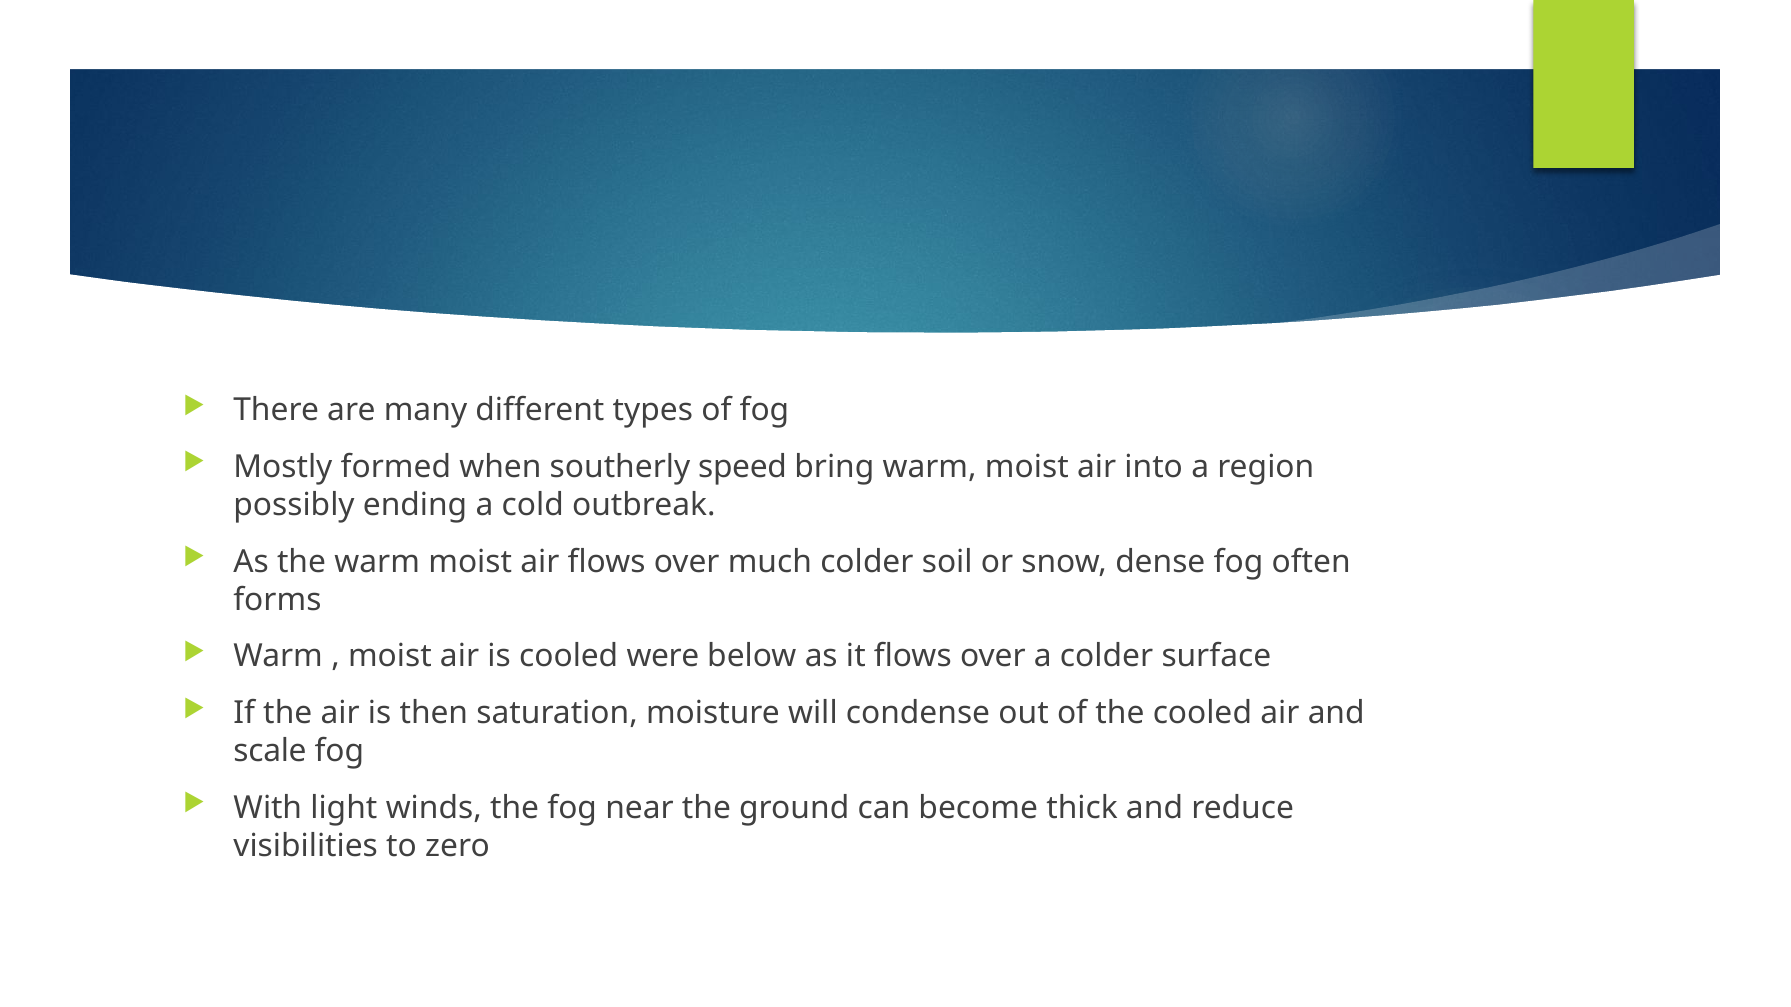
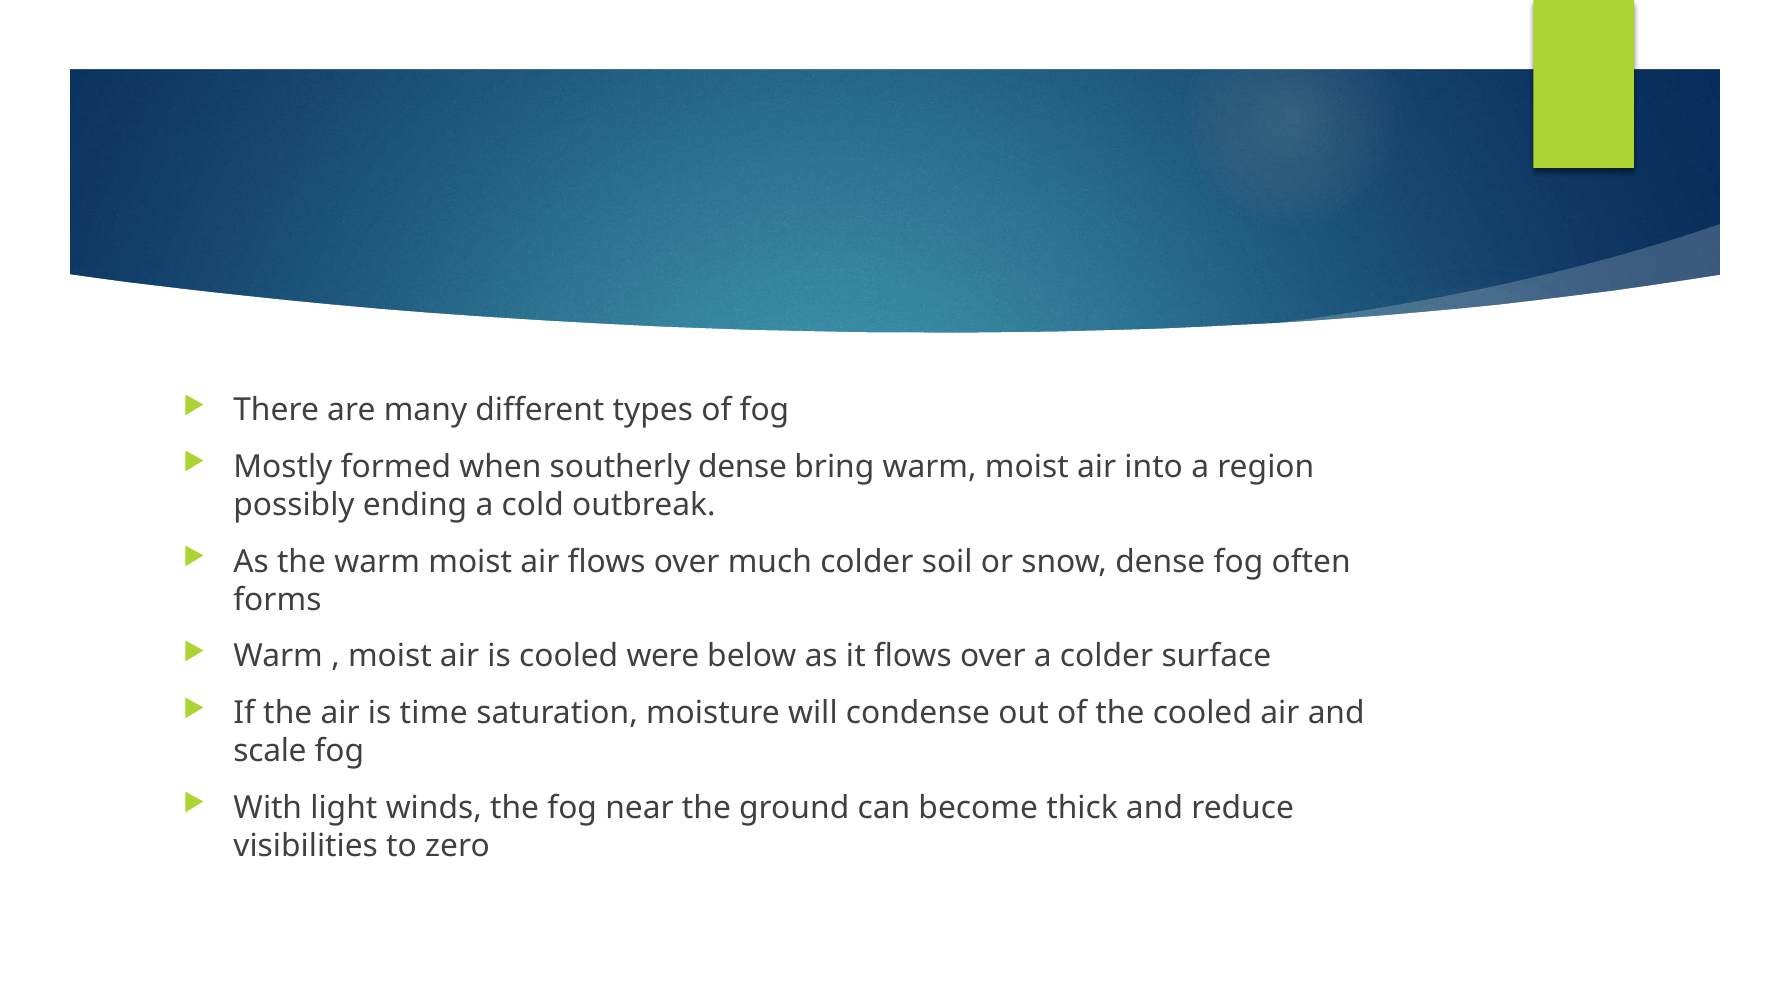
southerly speed: speed -> dense
then: then -> time
